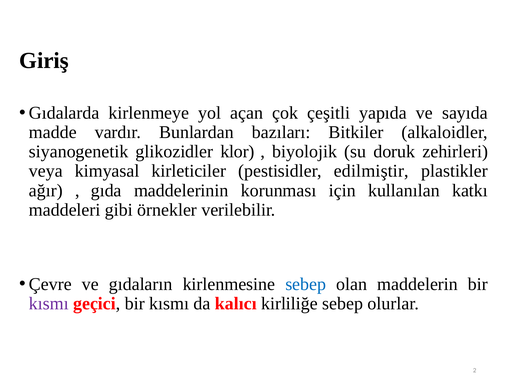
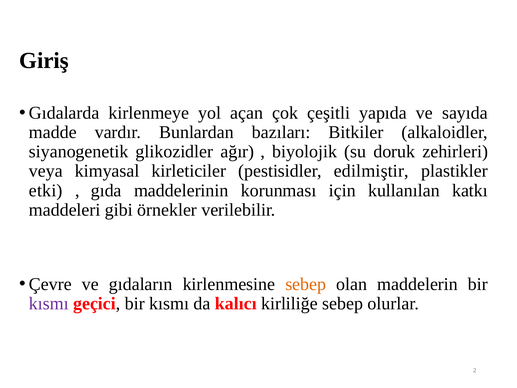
klor: klor -> ağır
ağır: ağır -> etki
sebep at (306, 284) colour: blue -> orange
